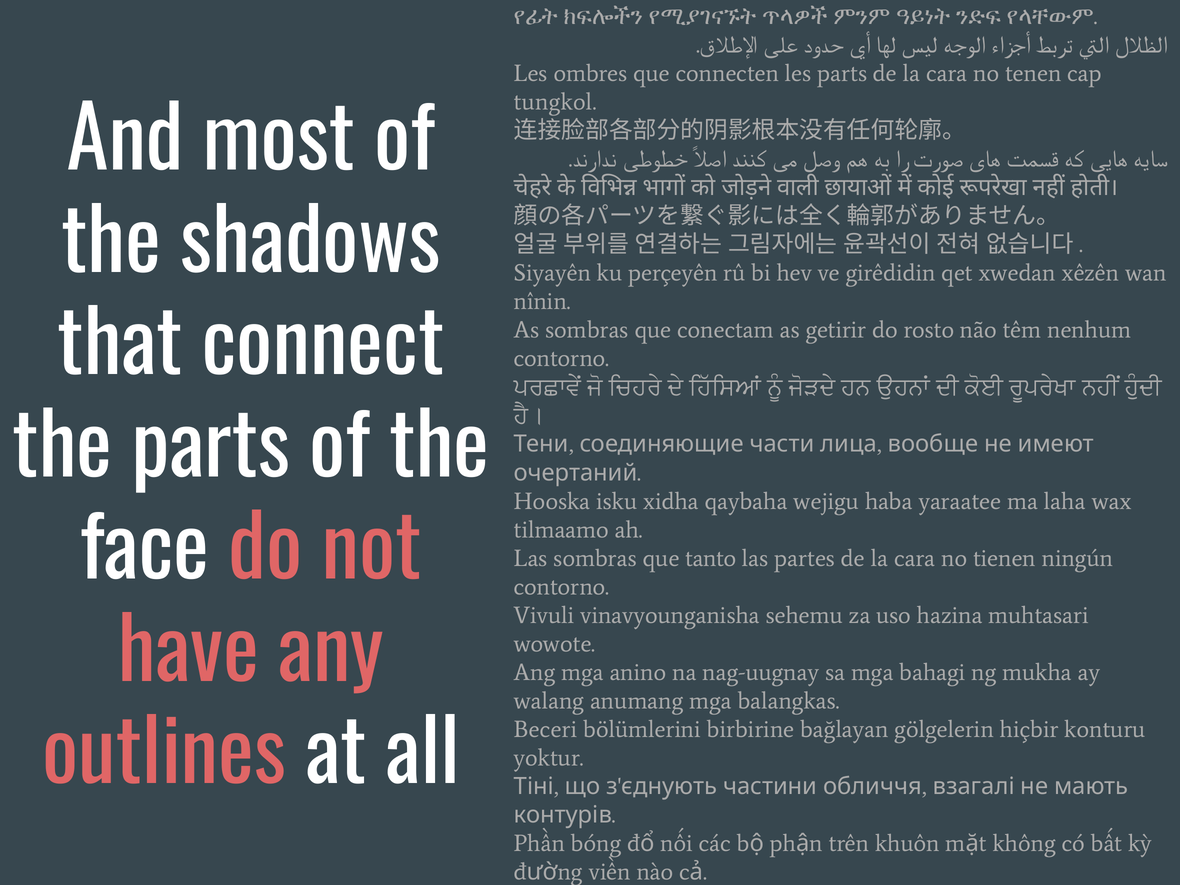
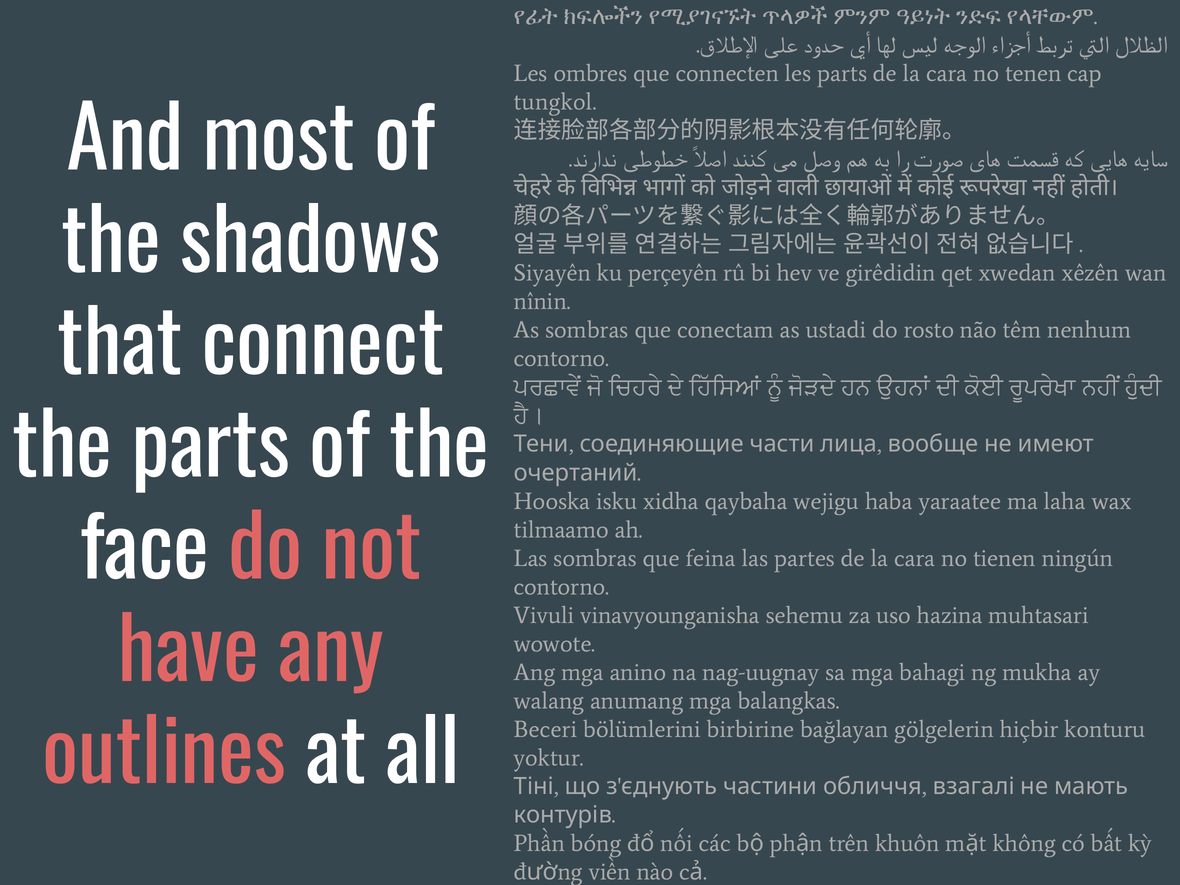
getirir: getirir -> ustadi
tanto: tanto -> feina
